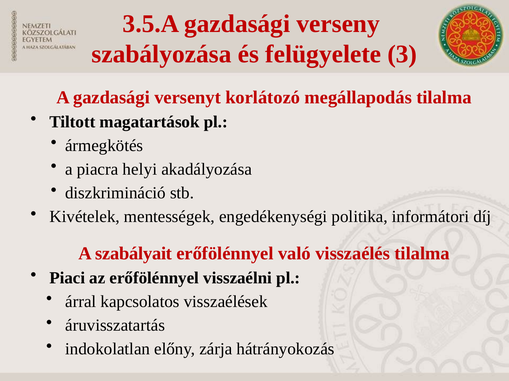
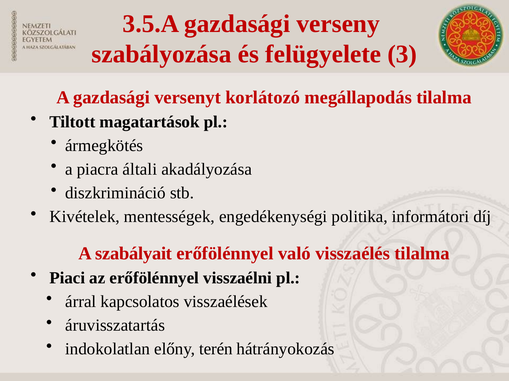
helyi: helyi -> általi
zárja: zárja -> terén
